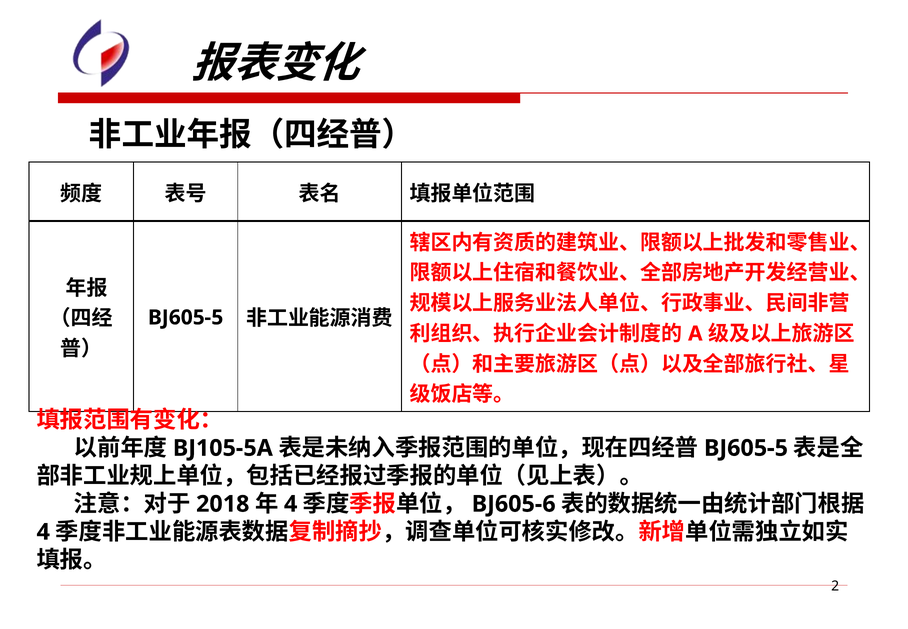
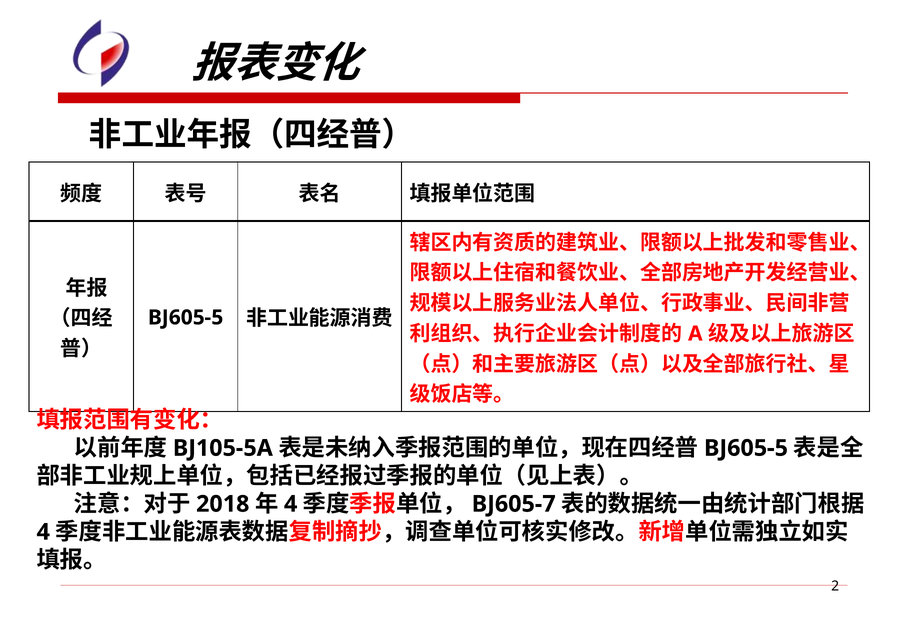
BJ605-6: BJ605-6 -> BJ605-7
